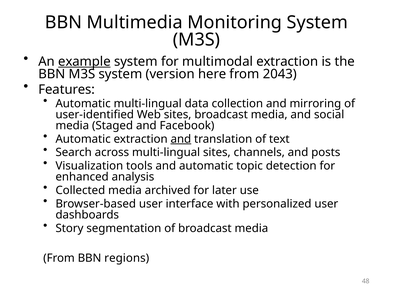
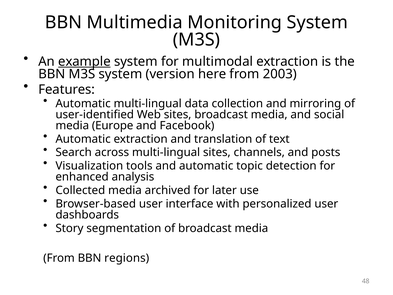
2043: 2043 -> 2003
Staged: Staged -> Europe
and at (181, 139) underline: present -> none
